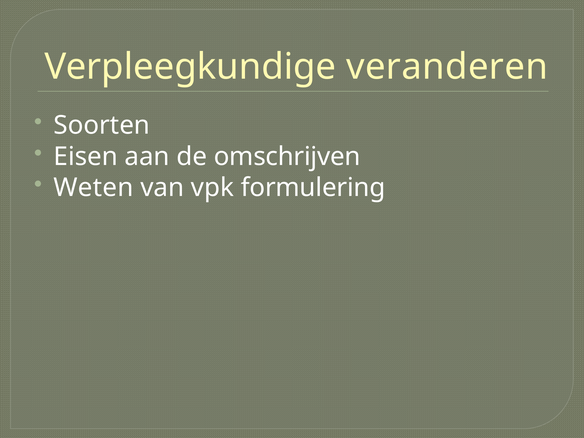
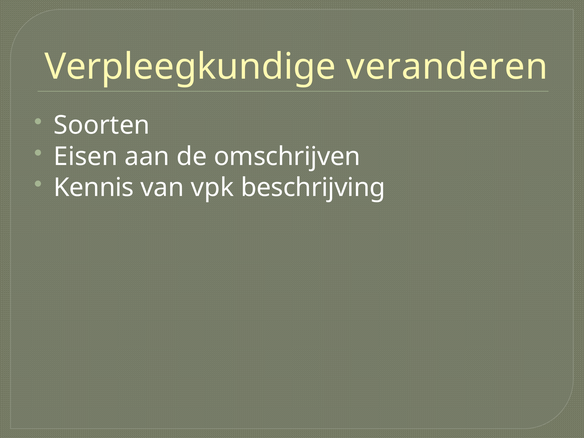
Weten: Weten -> Kennis
formulering: formulering -> beschrijving
